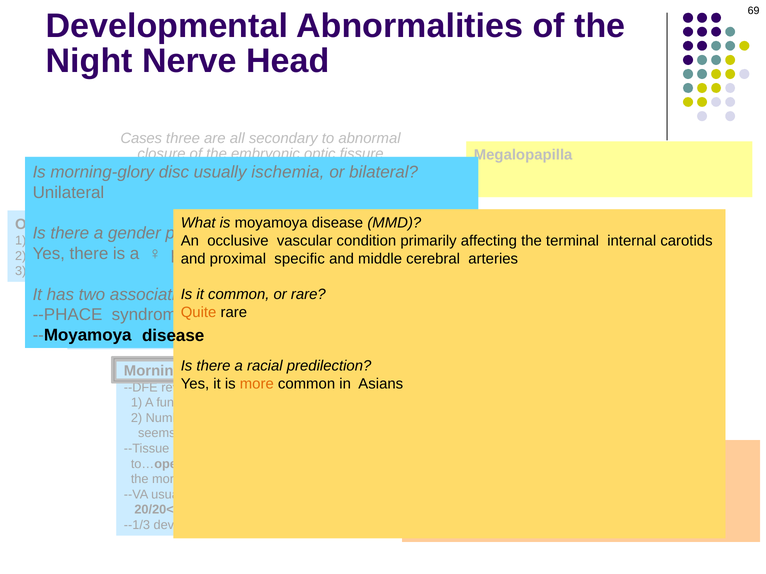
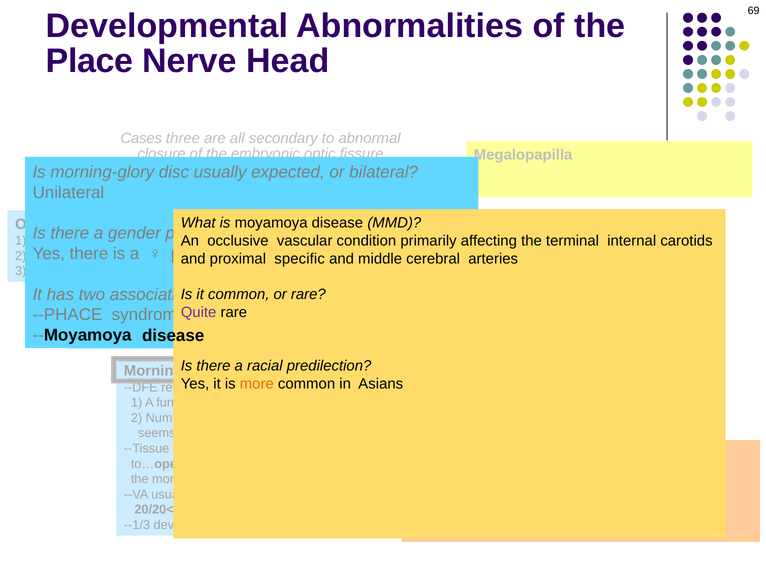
Night: Night -> Place
ischemia: ischemia -> expected
Quite colour: orange -> purple
